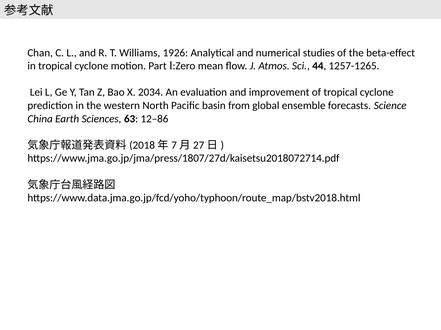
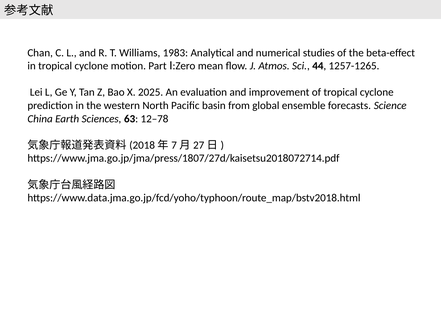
1926: 1926 -> 1983
2034: 2034 -> 2025
12–86: 12–86 -> 12–78
